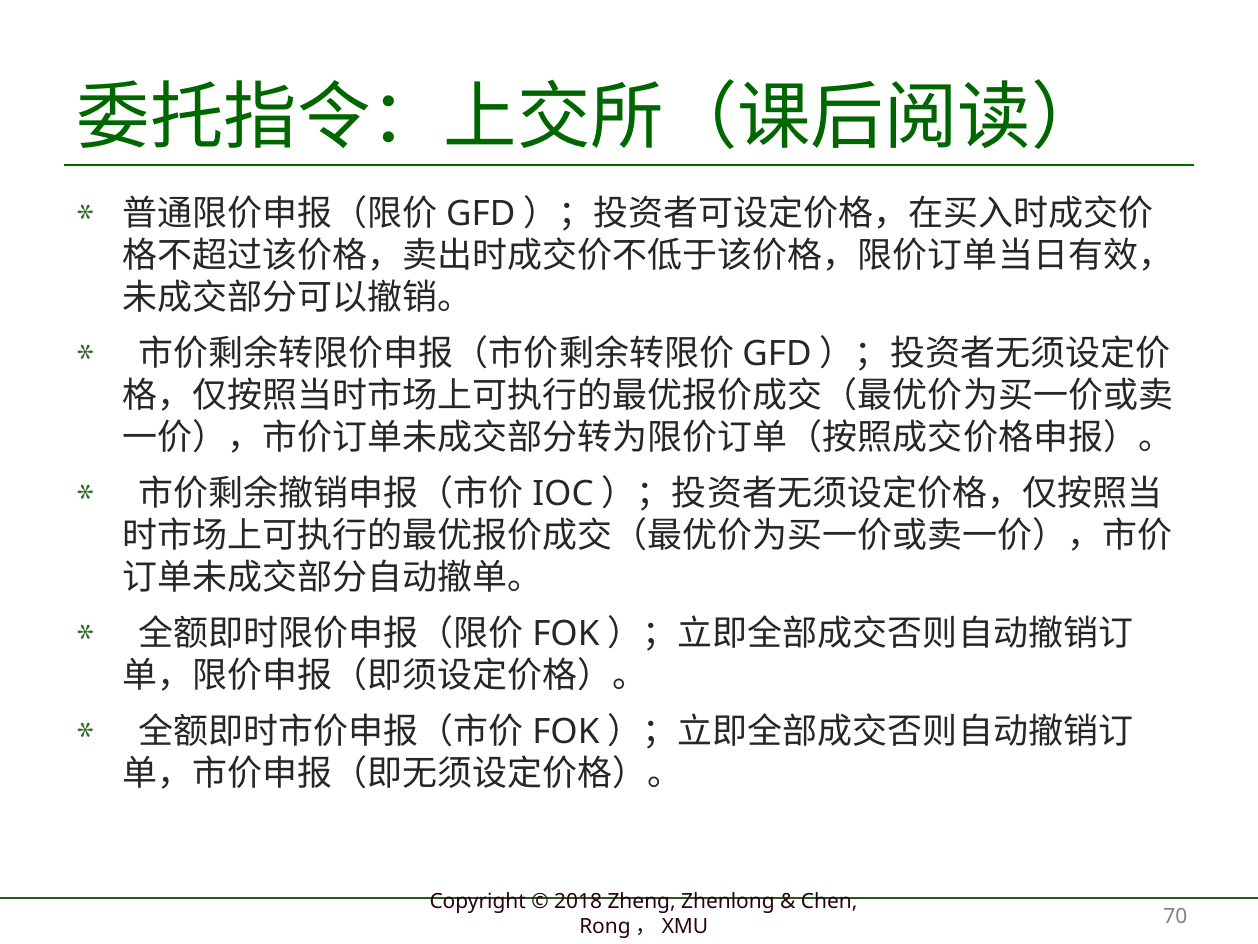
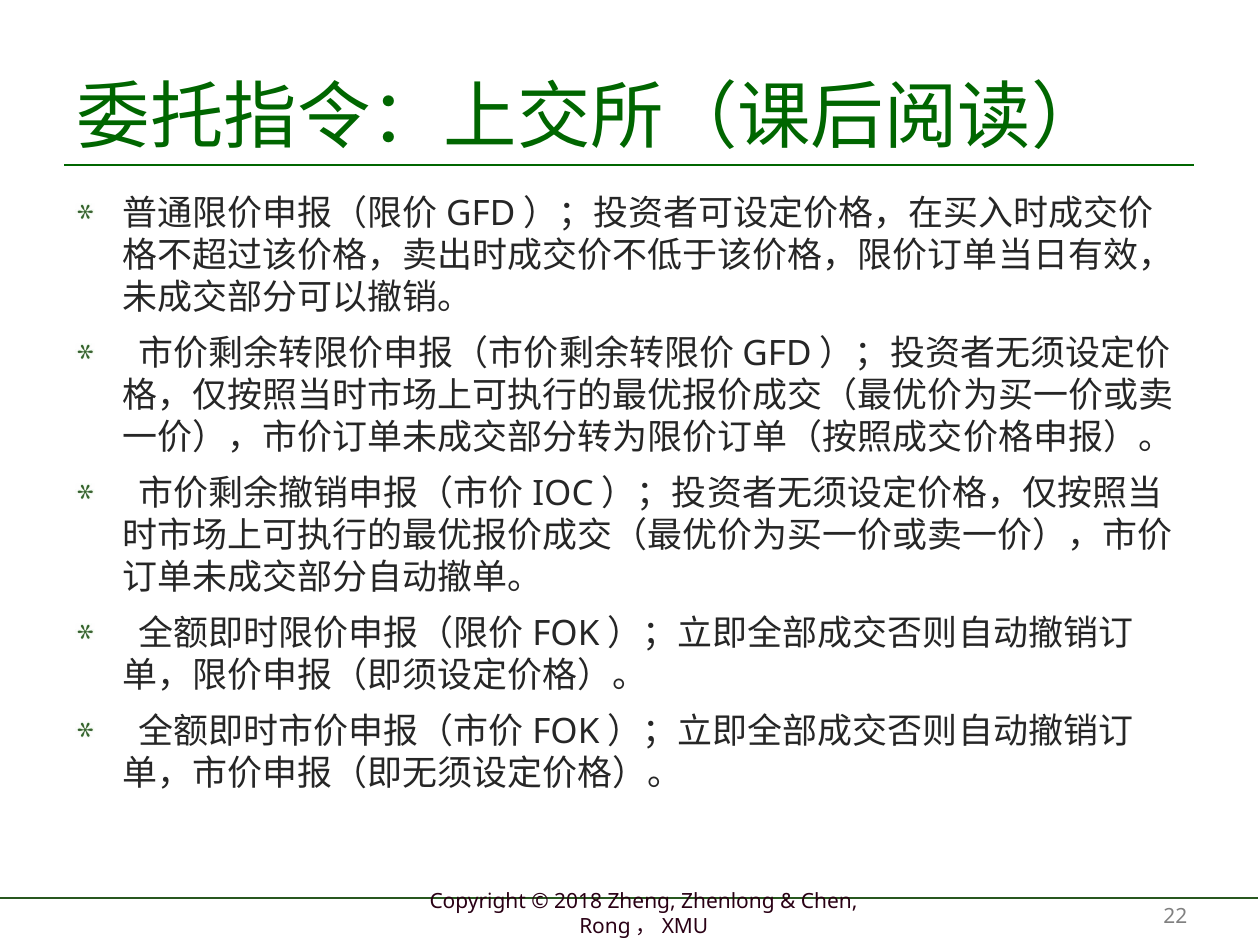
70: 70 -> 22
